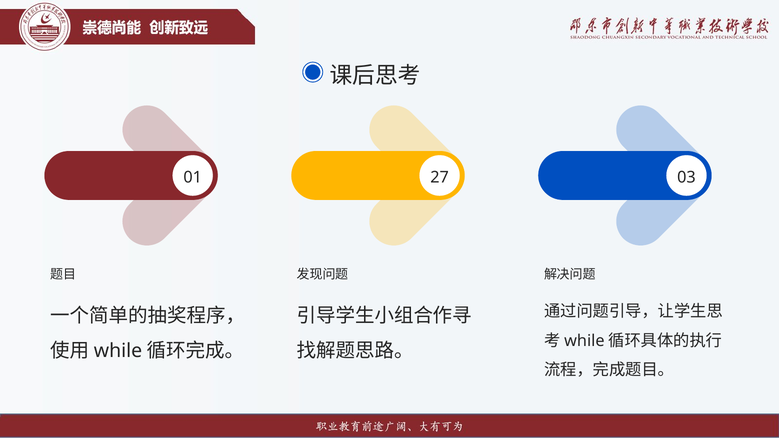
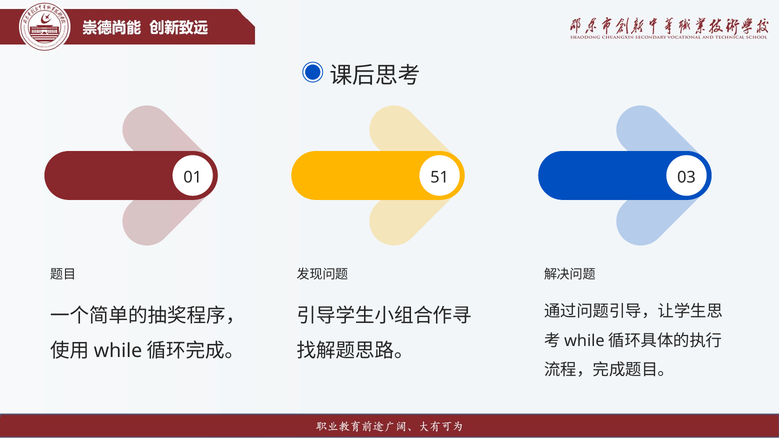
27: 27 -> 51
